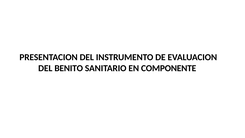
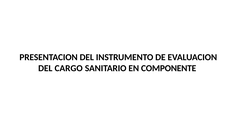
BENITO: BENITO -> CARGO
